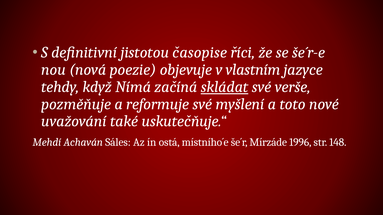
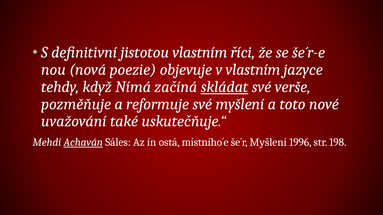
jistotou časopise: časopise -> vlastním
Achaván underline: none -> present
še´r Mírzáde: Mírzáde -> Myšlení
148: 148 -> 198
